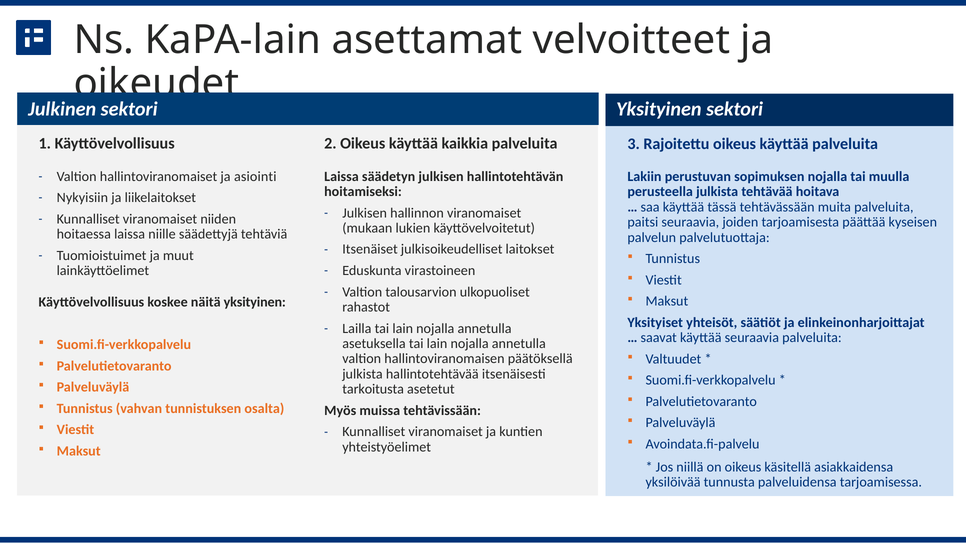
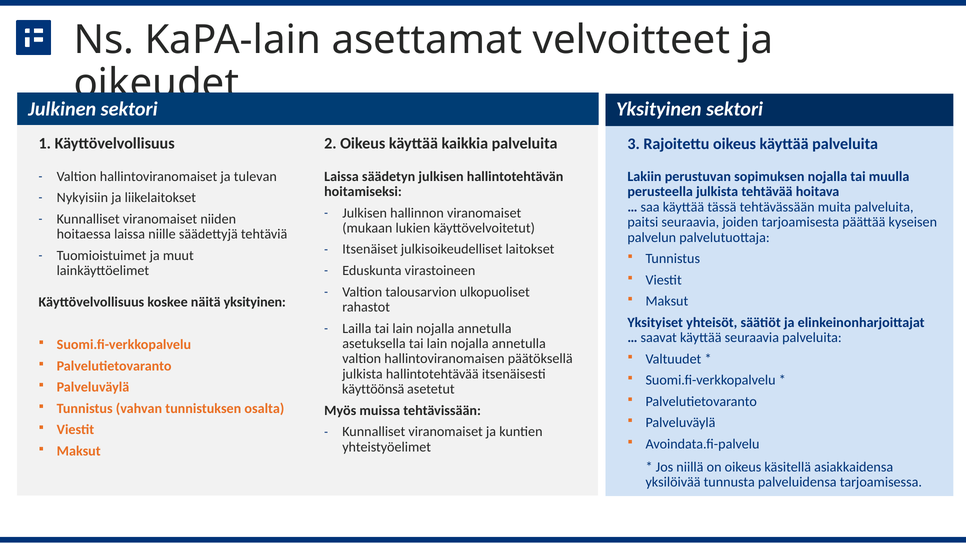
asiointi: asiointi -> tulevan
tarkoitusta: tarkoitusta -> käyttöönsä
